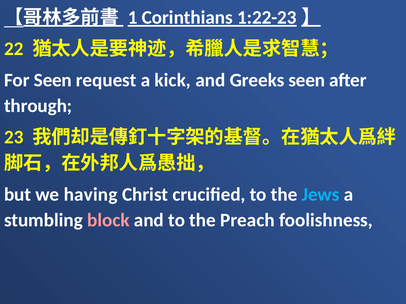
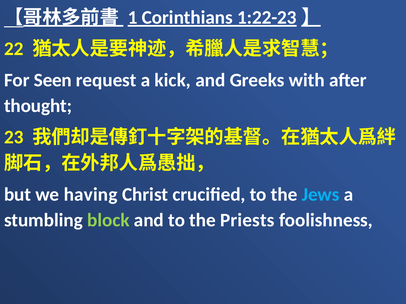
Greeks seen: seen -> with
through: through -> thought
block colour: pink -> light green
Preach: Preach -> Priests
